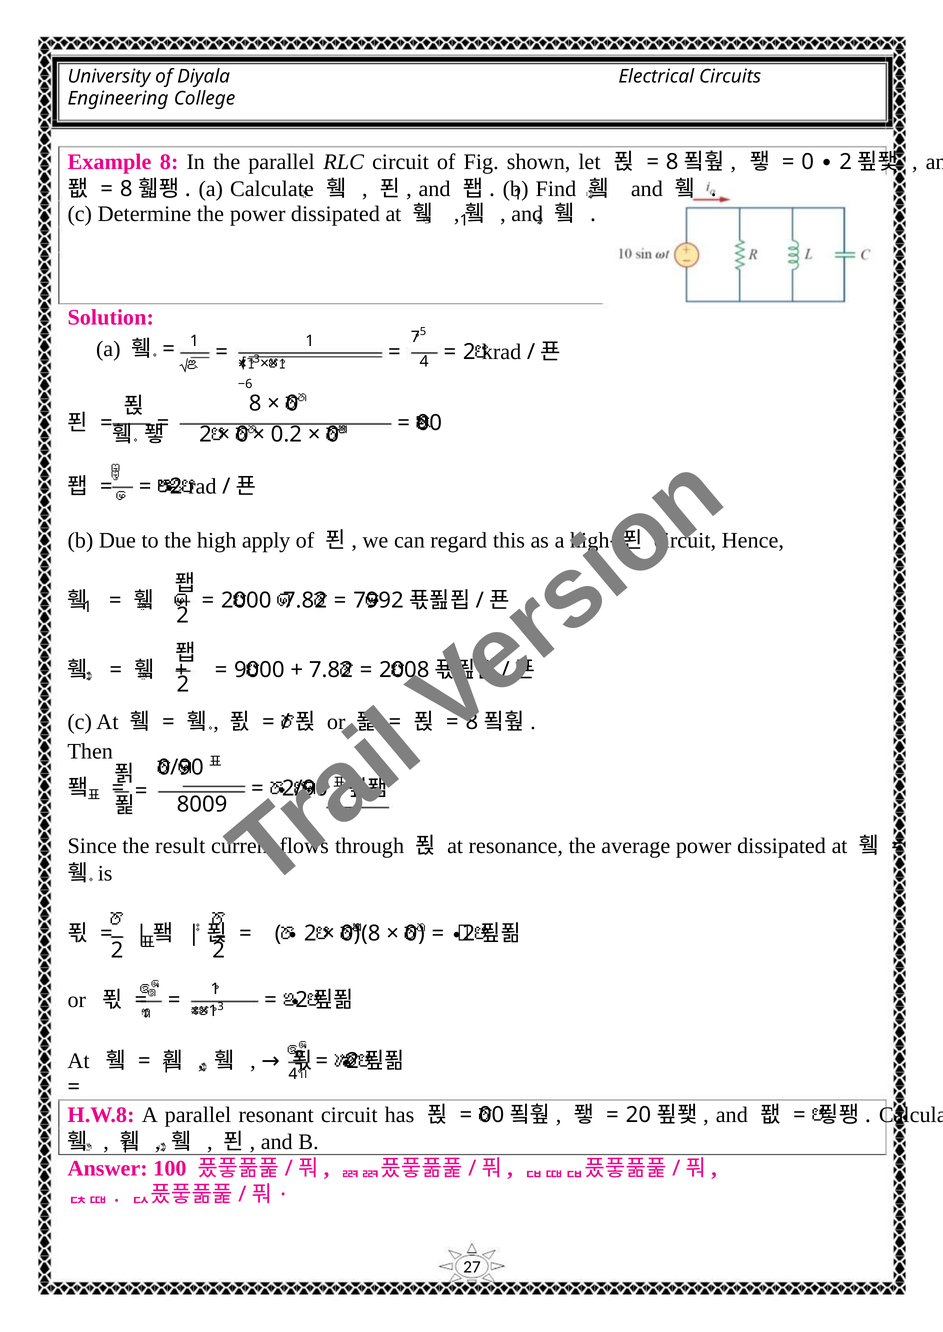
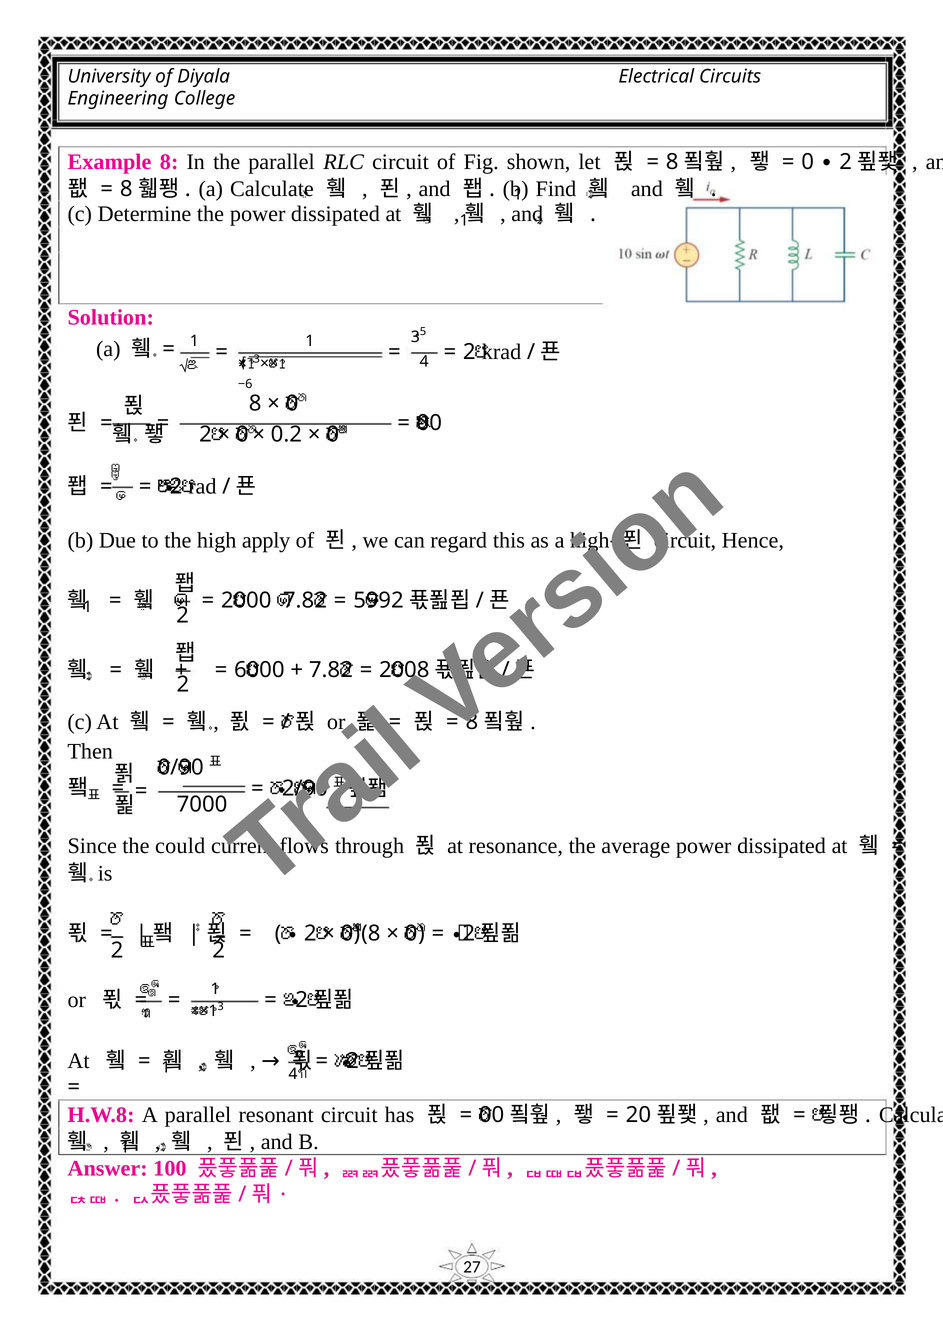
1 7: 7 -> 3
7 at (360, 601): 7 -> 5
9: 9 -> 6
8009: 8009 -> 7000
result: result -> could
